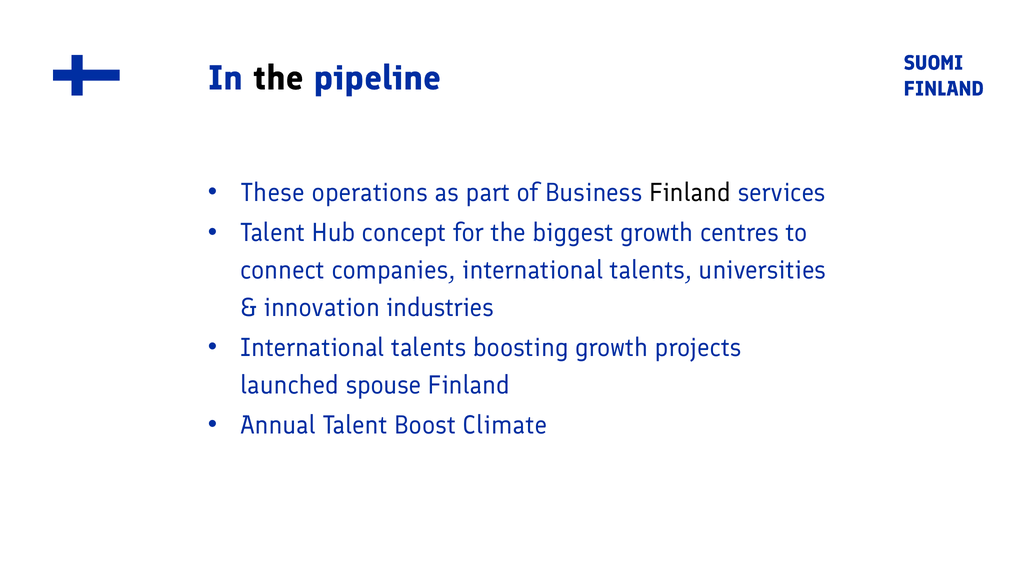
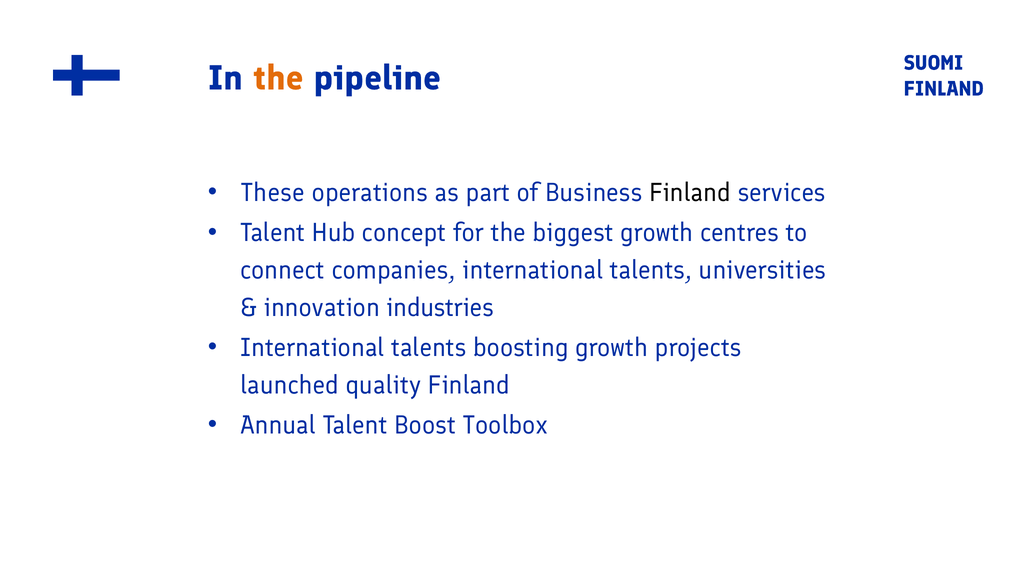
the at (278, 78) colour: black -> orange
spouse: spouse -> quality
Climate: Climate -> Toolbox
